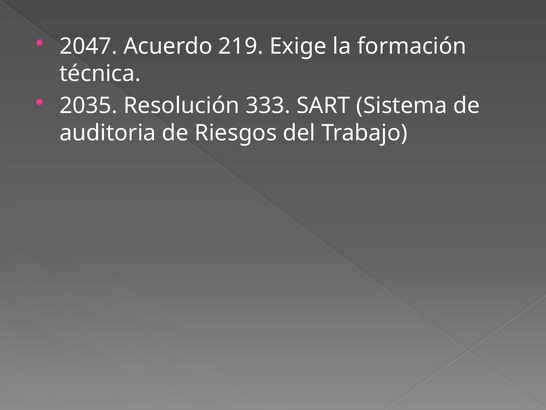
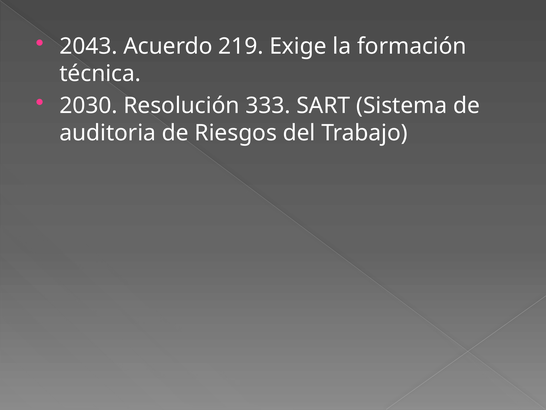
2047: 2047 -> 2043
2035: 2035 -> 2030
